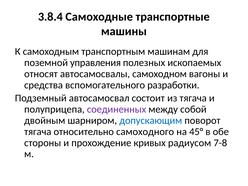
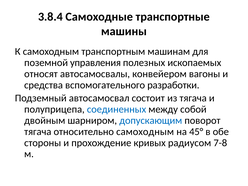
самоходном: самоходном -> конвейером
соединенных colour: purple -> blue
относительно самоходного: самоходного -> самоходным
